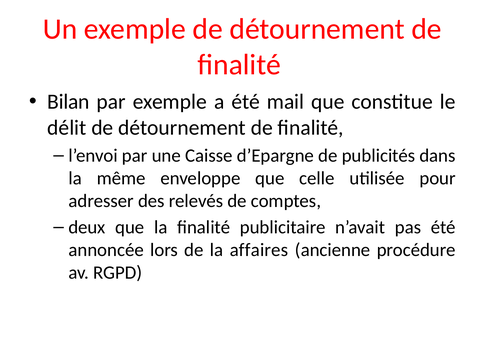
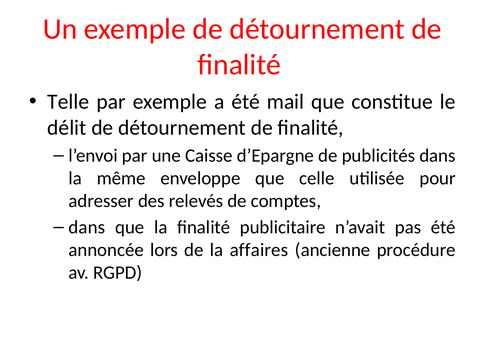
Bilan: Bilan -> Telle
deux at (87, 227): deux -> dans
